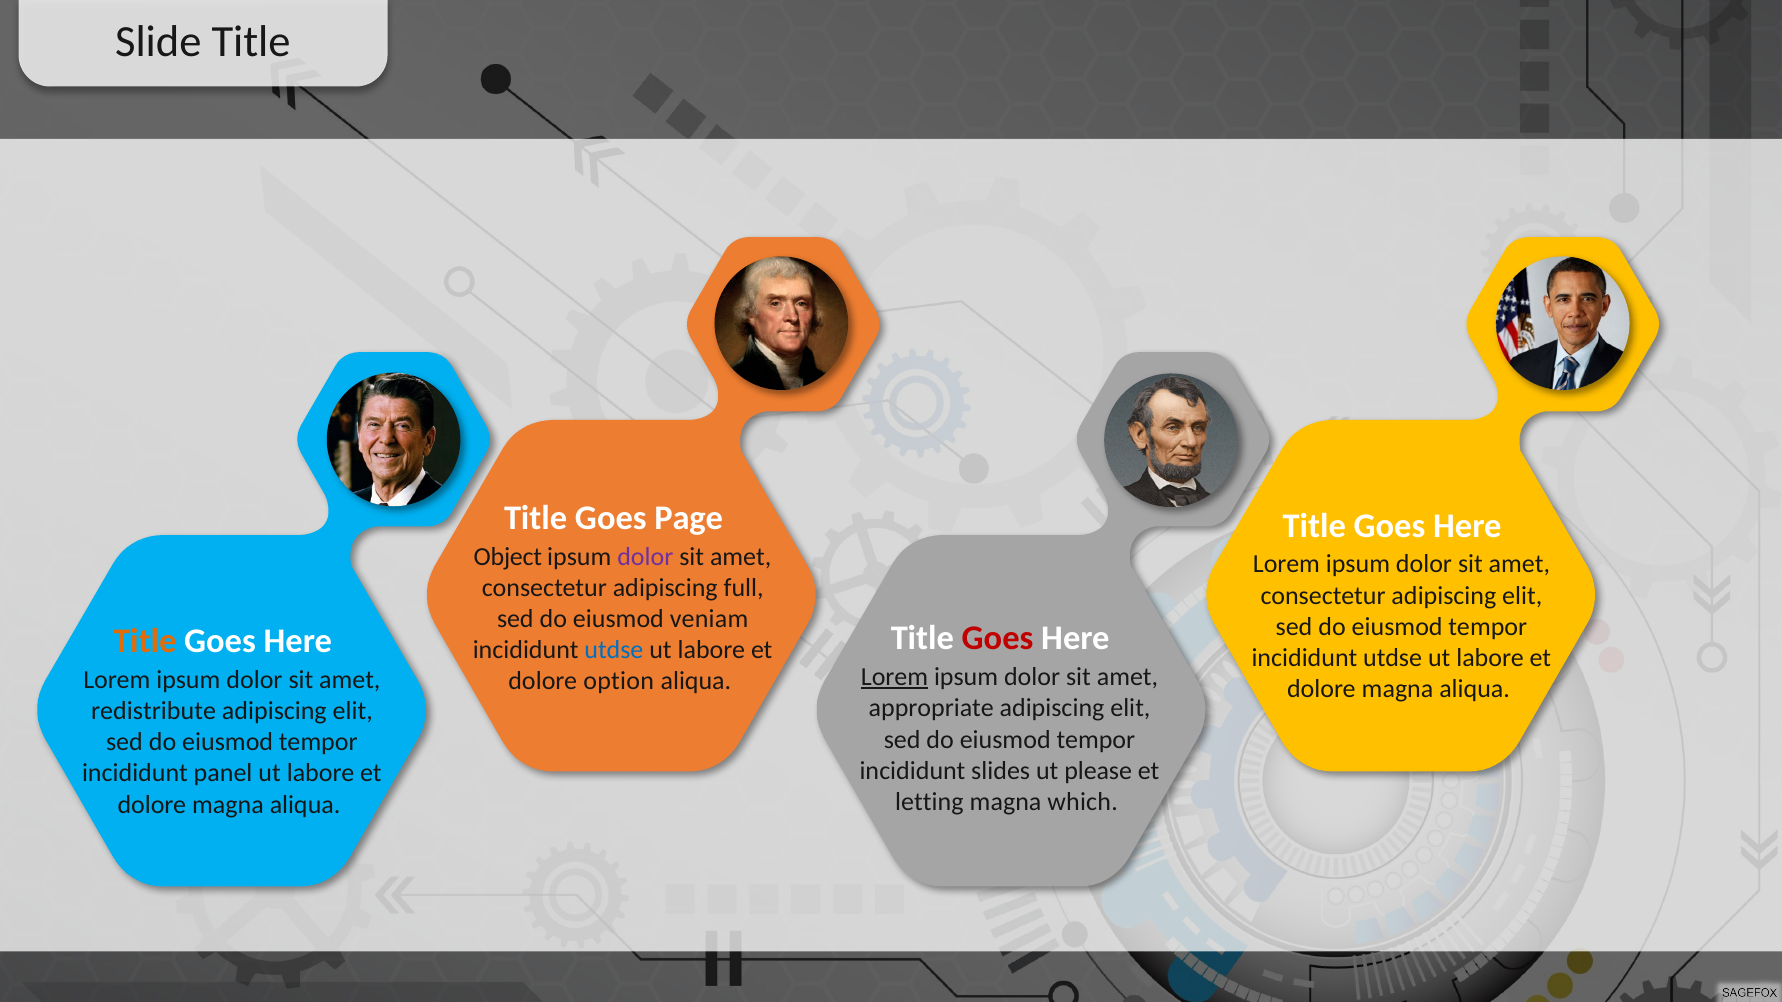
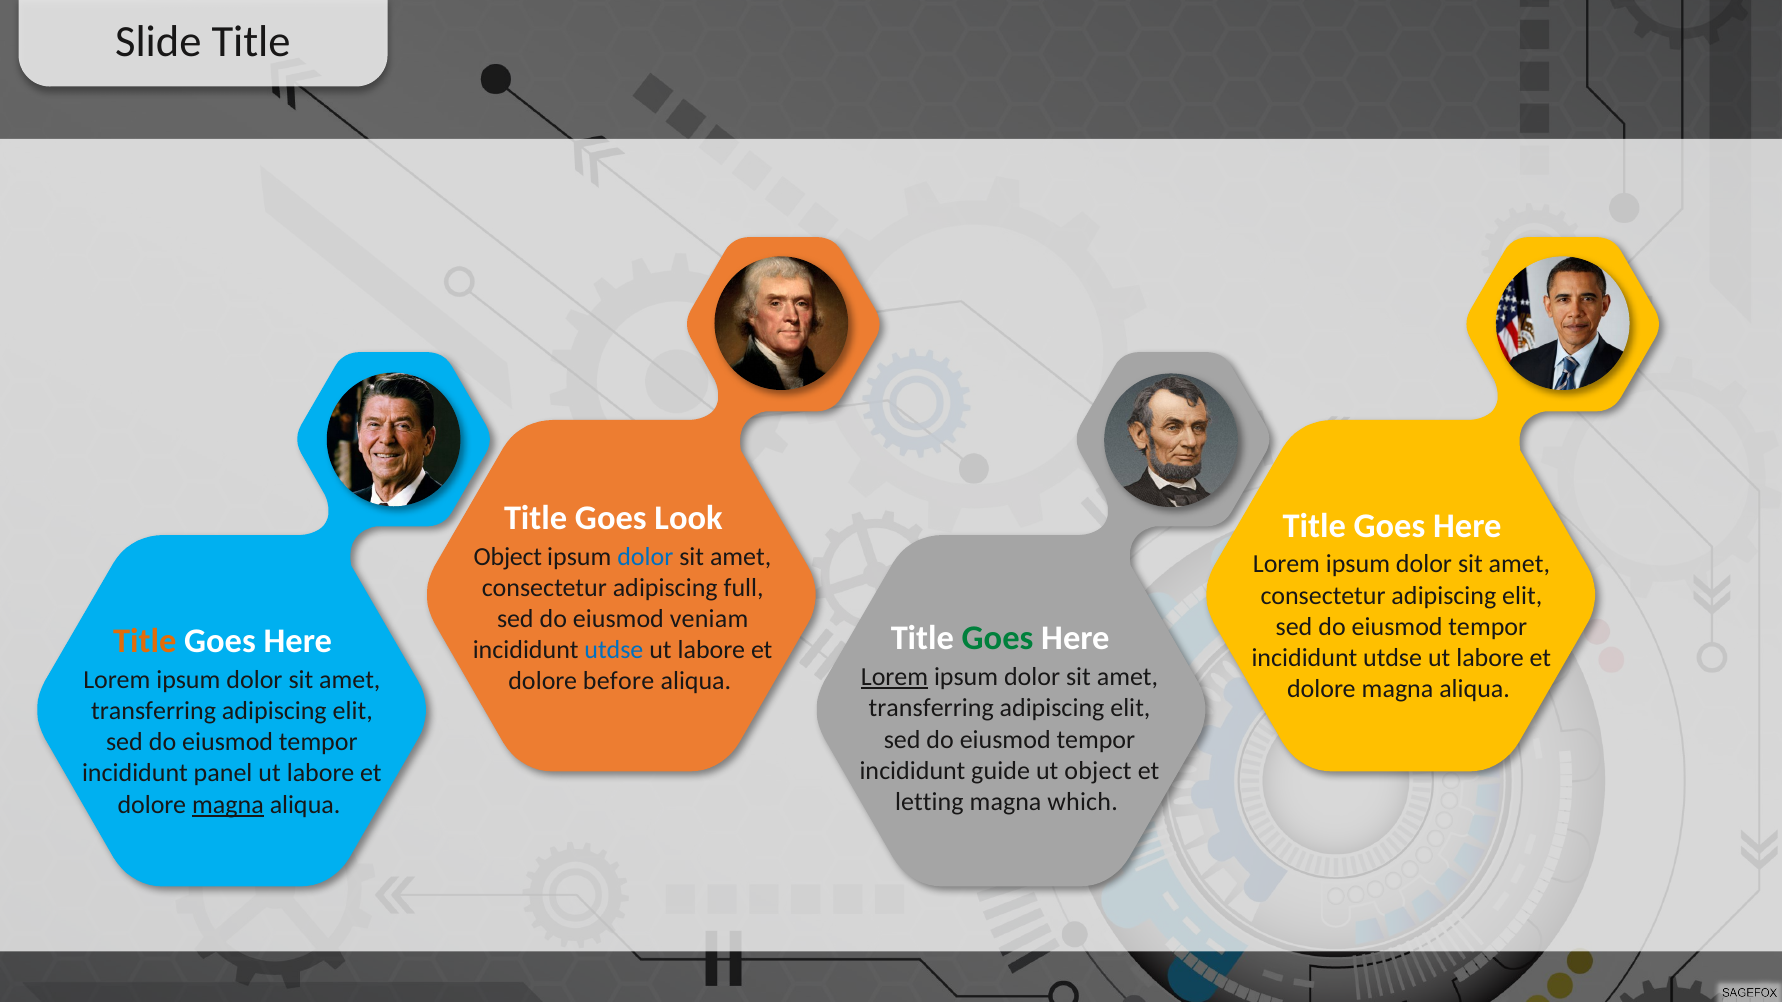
Page: Page -> Look
dolor at (645, 557) colour: purple -> blue
Goes at (998, 639) colour: red -> green
option: option -> before
appropriate at (931, 708): appropriate -> transferring
redistribute at (154, 711): redistribute -> transferring
slides: slides -> guide
ut please: please -> object
magna at (228, 805) underline: none -> present
